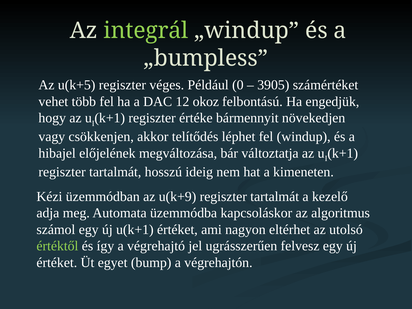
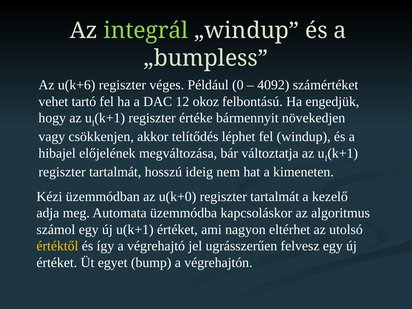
u(k+5: u(k+5 -> u(k+6
3905: 3905 -> 4092
több: több -> tartó
u(k+9: u(k+9 -> u(k+0
értéktől colour: light green -> yellow
